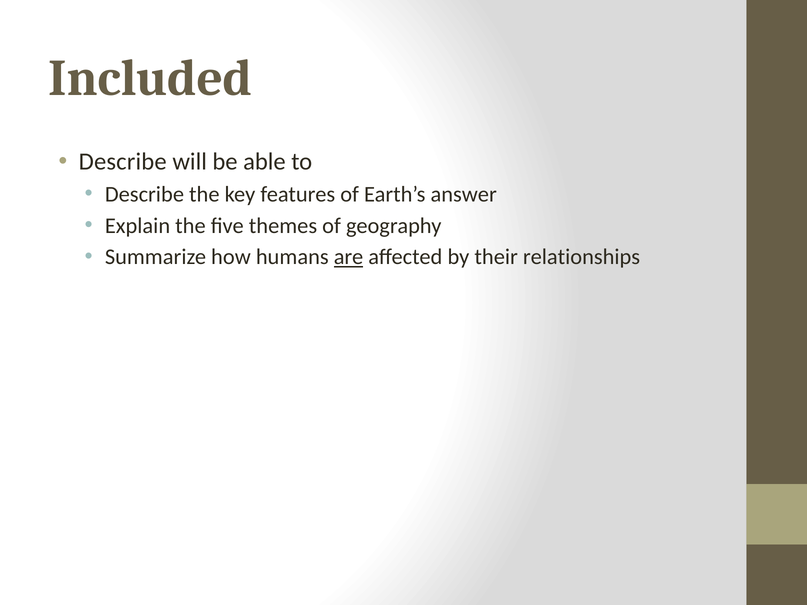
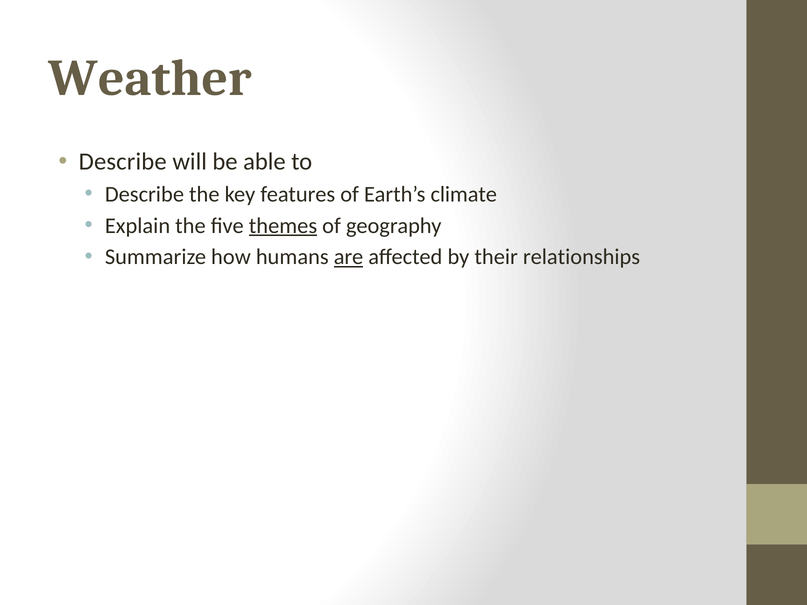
Included: Included -> Weather
answer: answer -> climate
themes underline: none -> present
